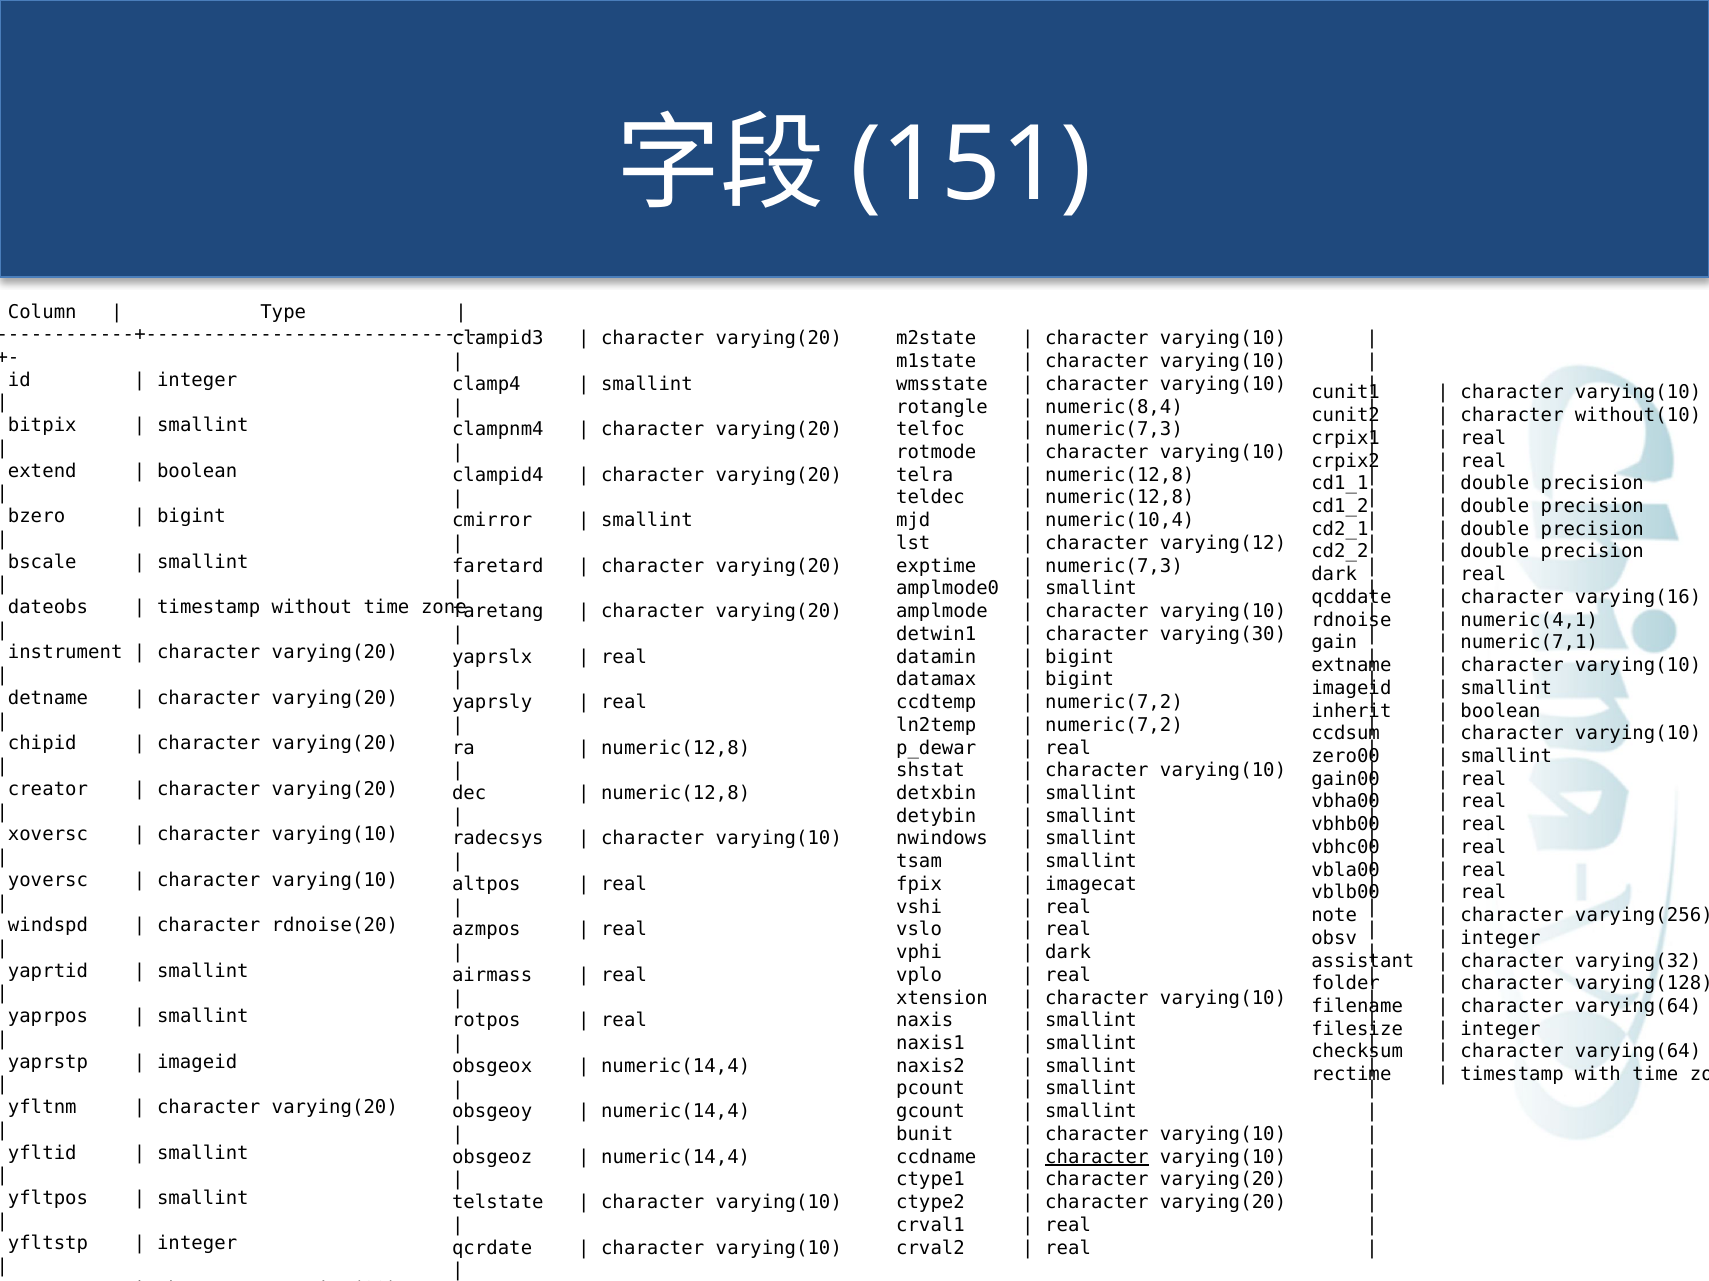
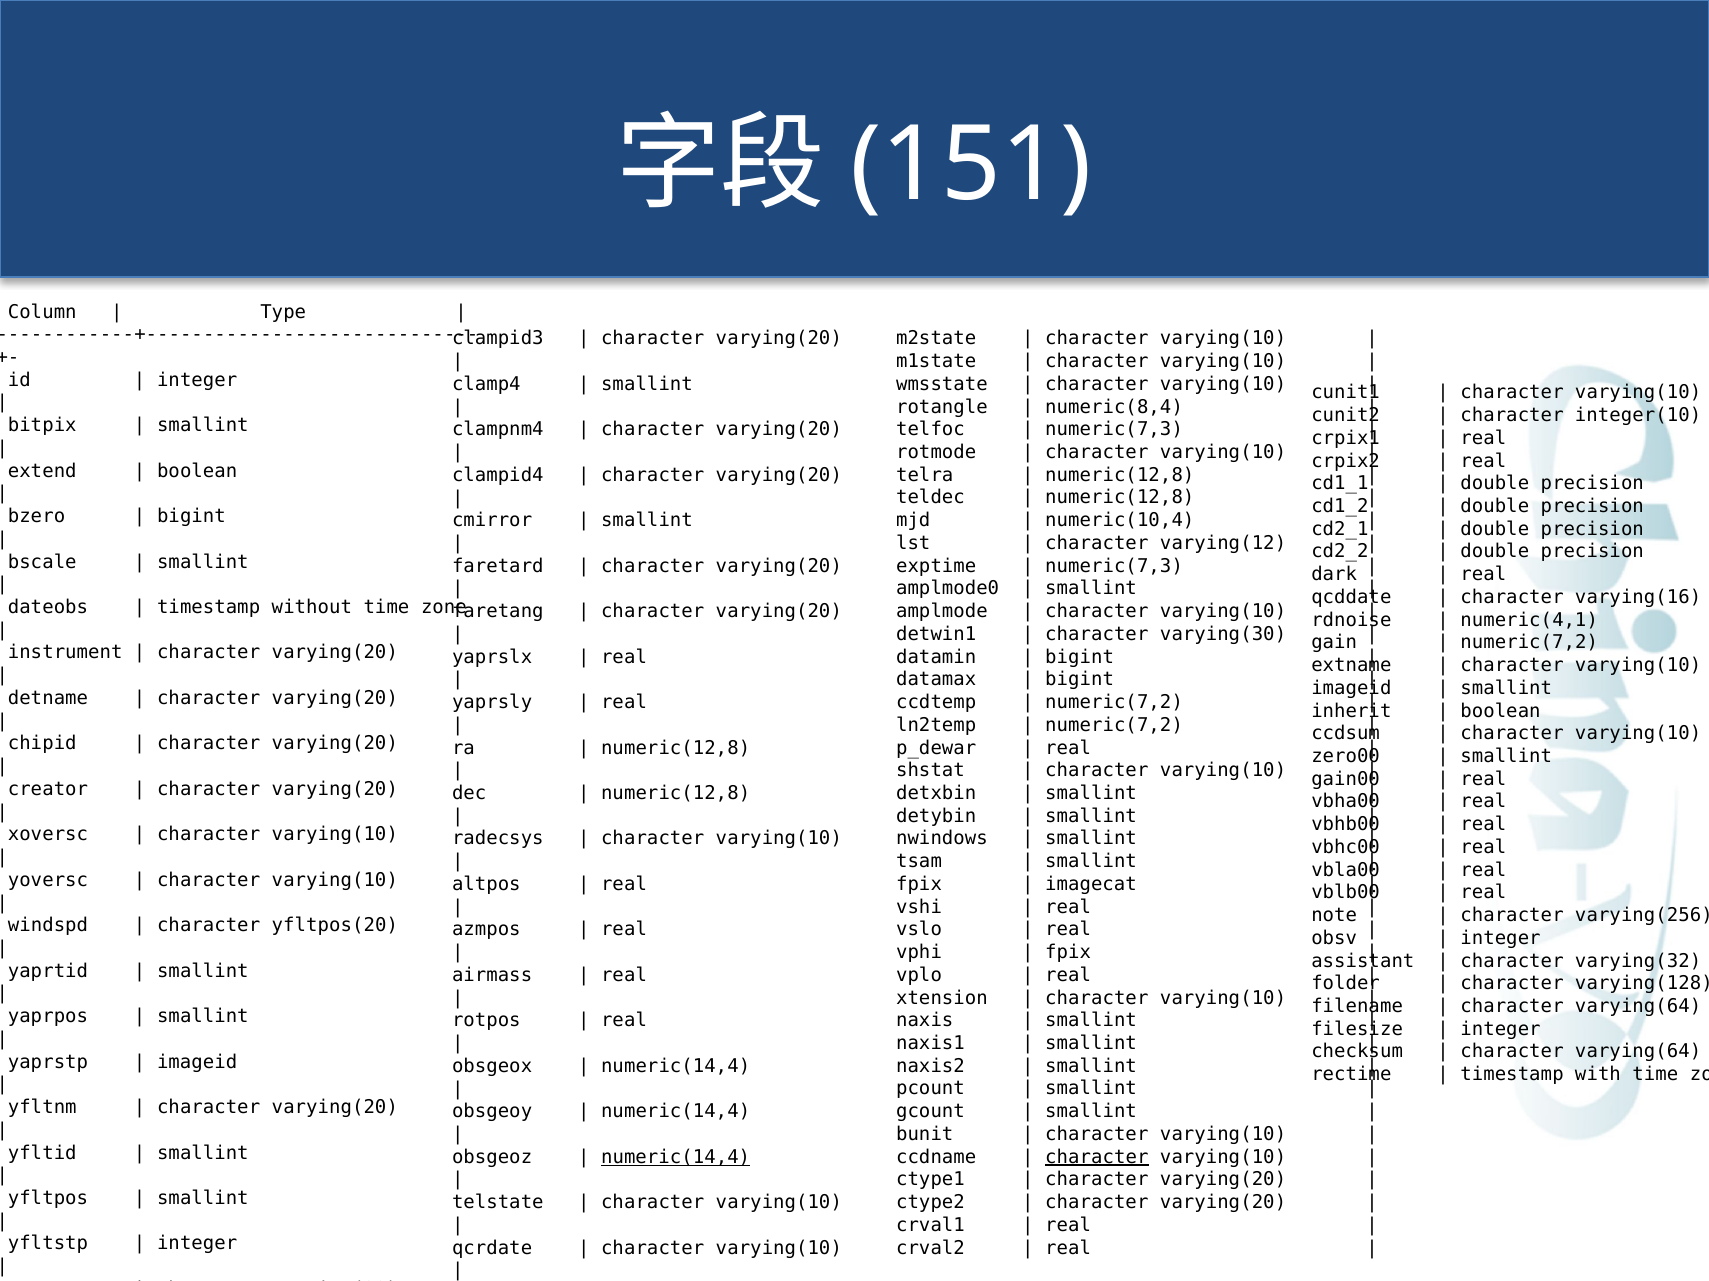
without(10: without(10 -> integer(10
numeric(7,1 at (1529, 643): numeric(7,1 -> numeric(7,2
rdnoise(20: rdnoise(20 -> yfltpos(20
dark at (1068, 953): dark -> fpix
numeric(14,4 at (676, 1158) underline: none -> present
